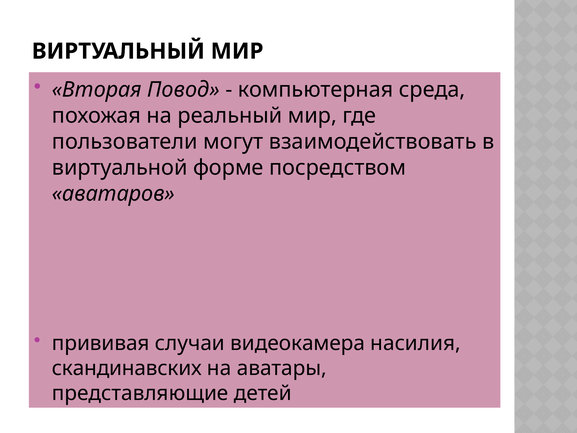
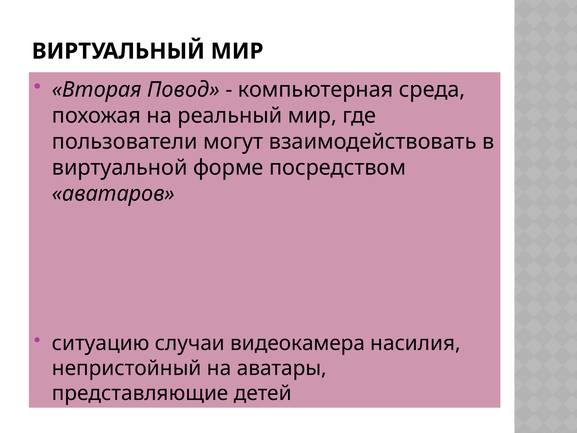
прививая: прививая -> ситуацию
скандинавских: скандинавских -> непристойный
